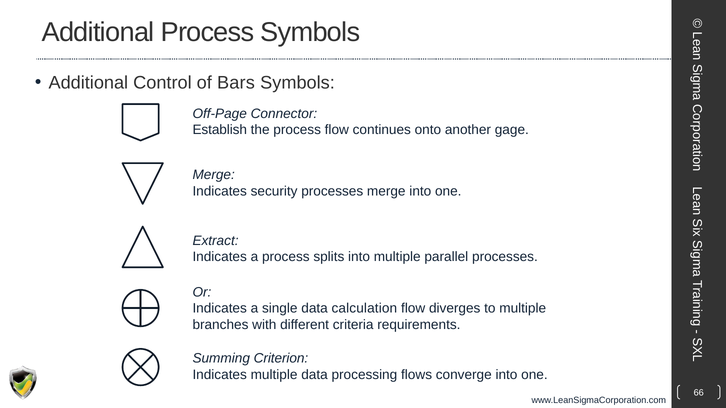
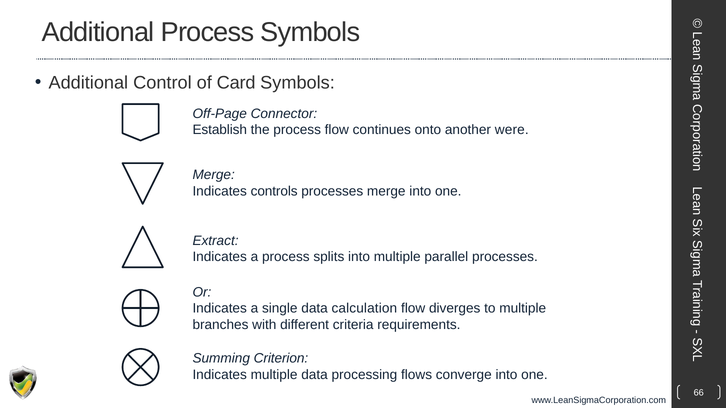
Bars: Bars -> Card
gage: gage -> were
security: security -> controls
